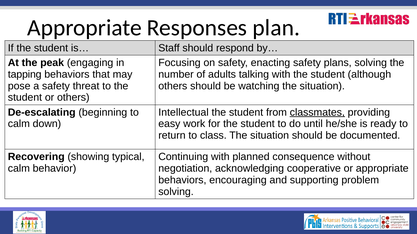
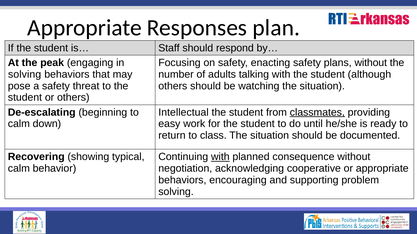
plans solving: solving -> without
tapping at (25, 75): tapping -> solving
with at (220, 157) underline: none -> present
